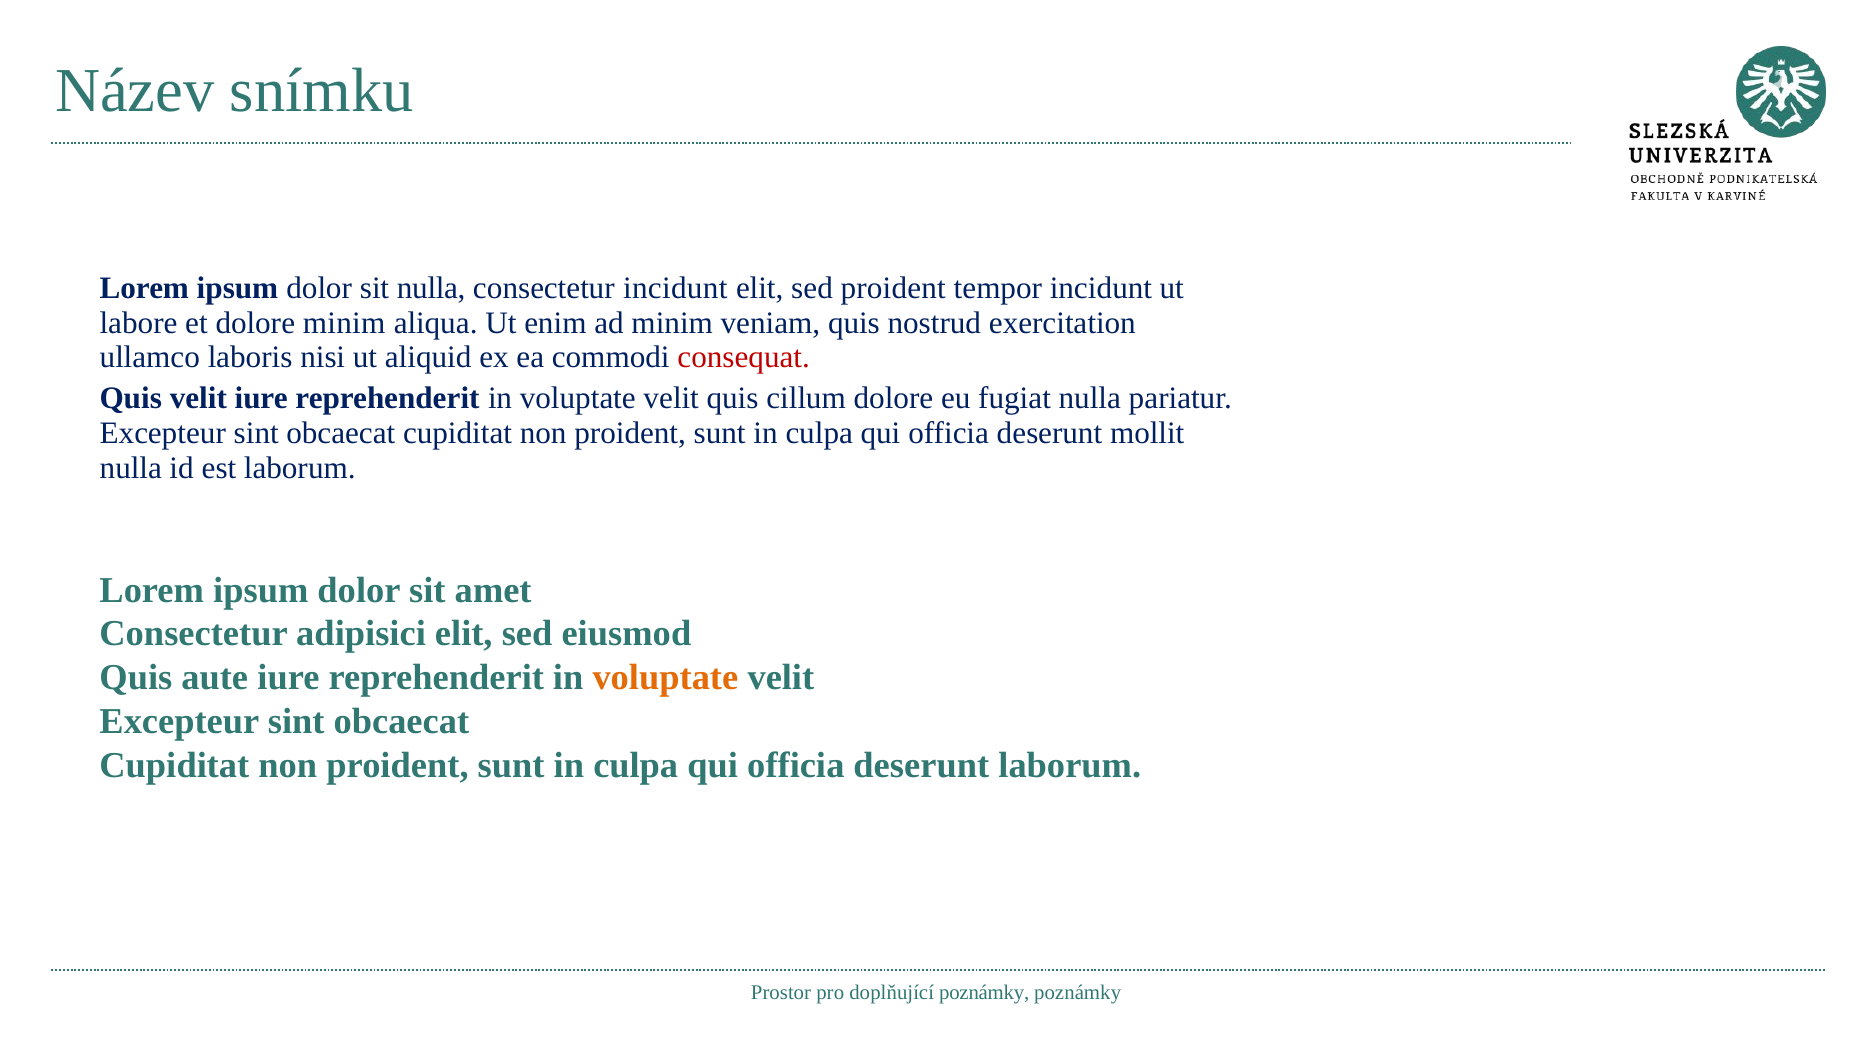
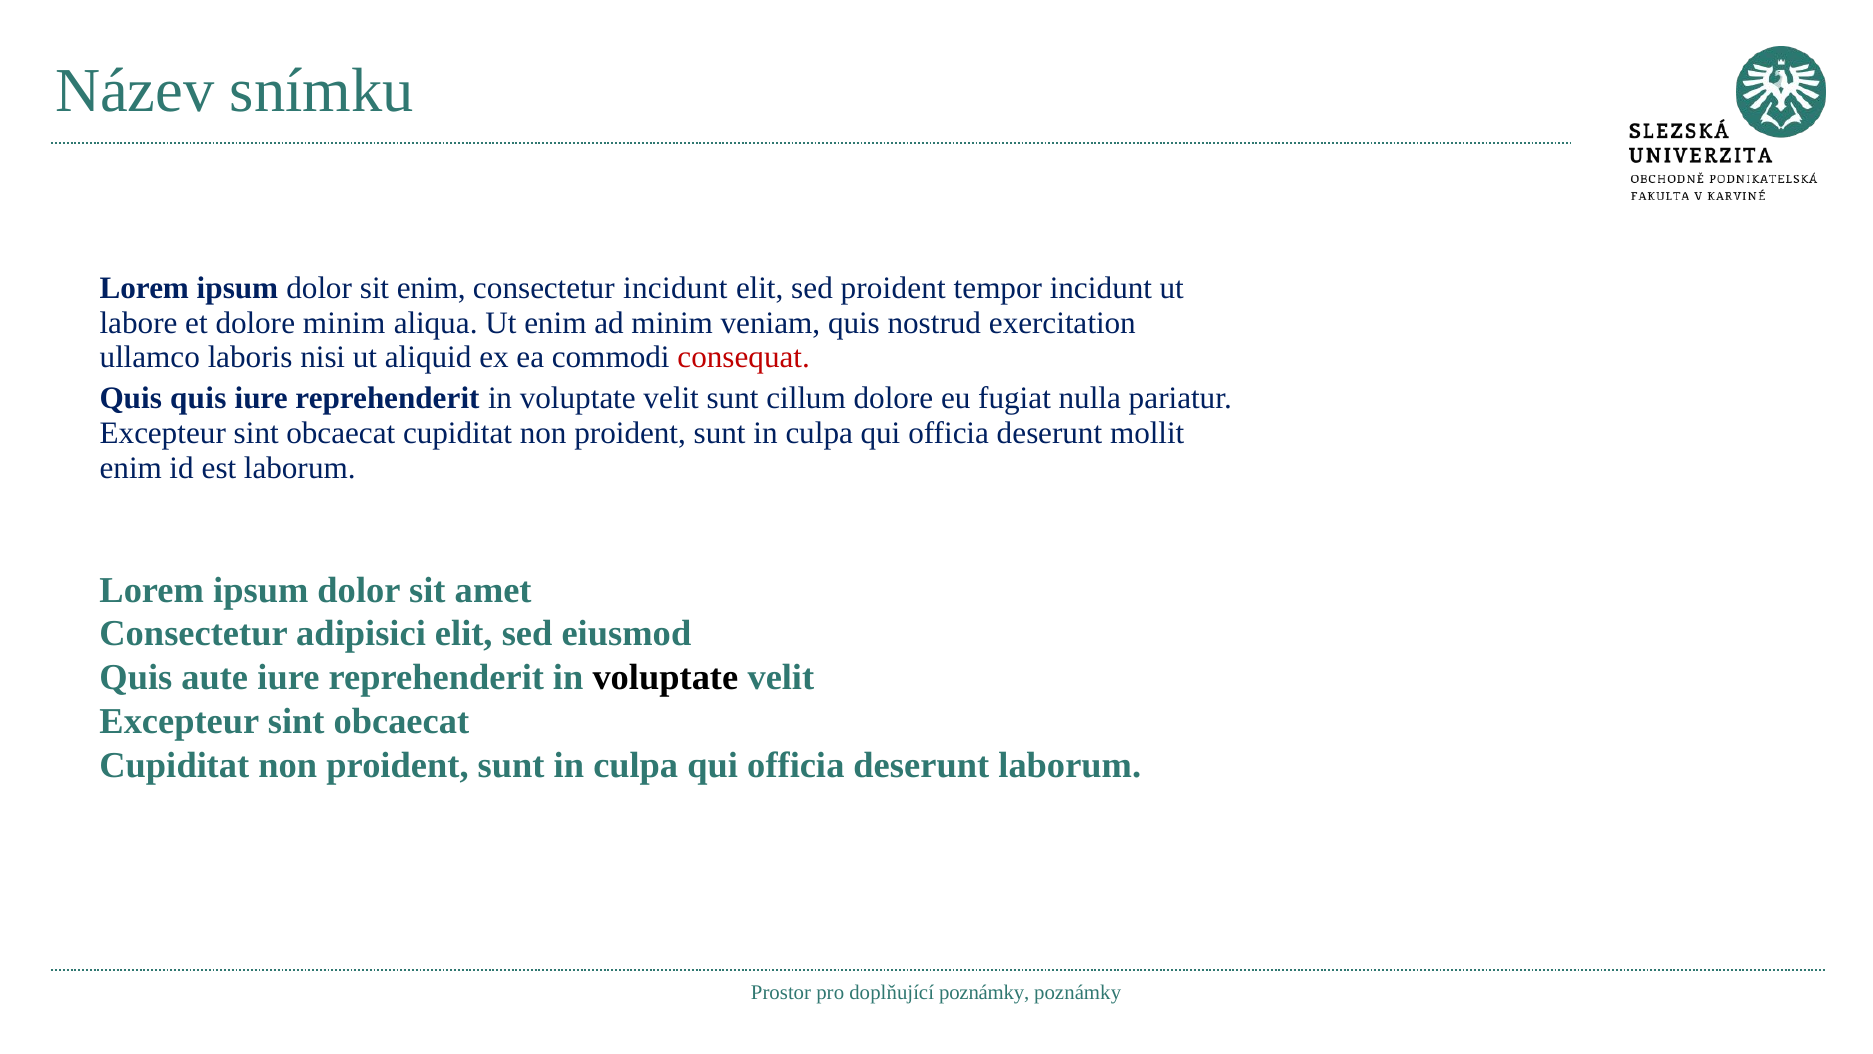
sit nulla: nulla -> enim
Quis velit: velit -> quis
velit quis: quis -> sunt
nulla at (131, 468): nulla -> enim
voluptate at (665, 677) colour: orange -> black
